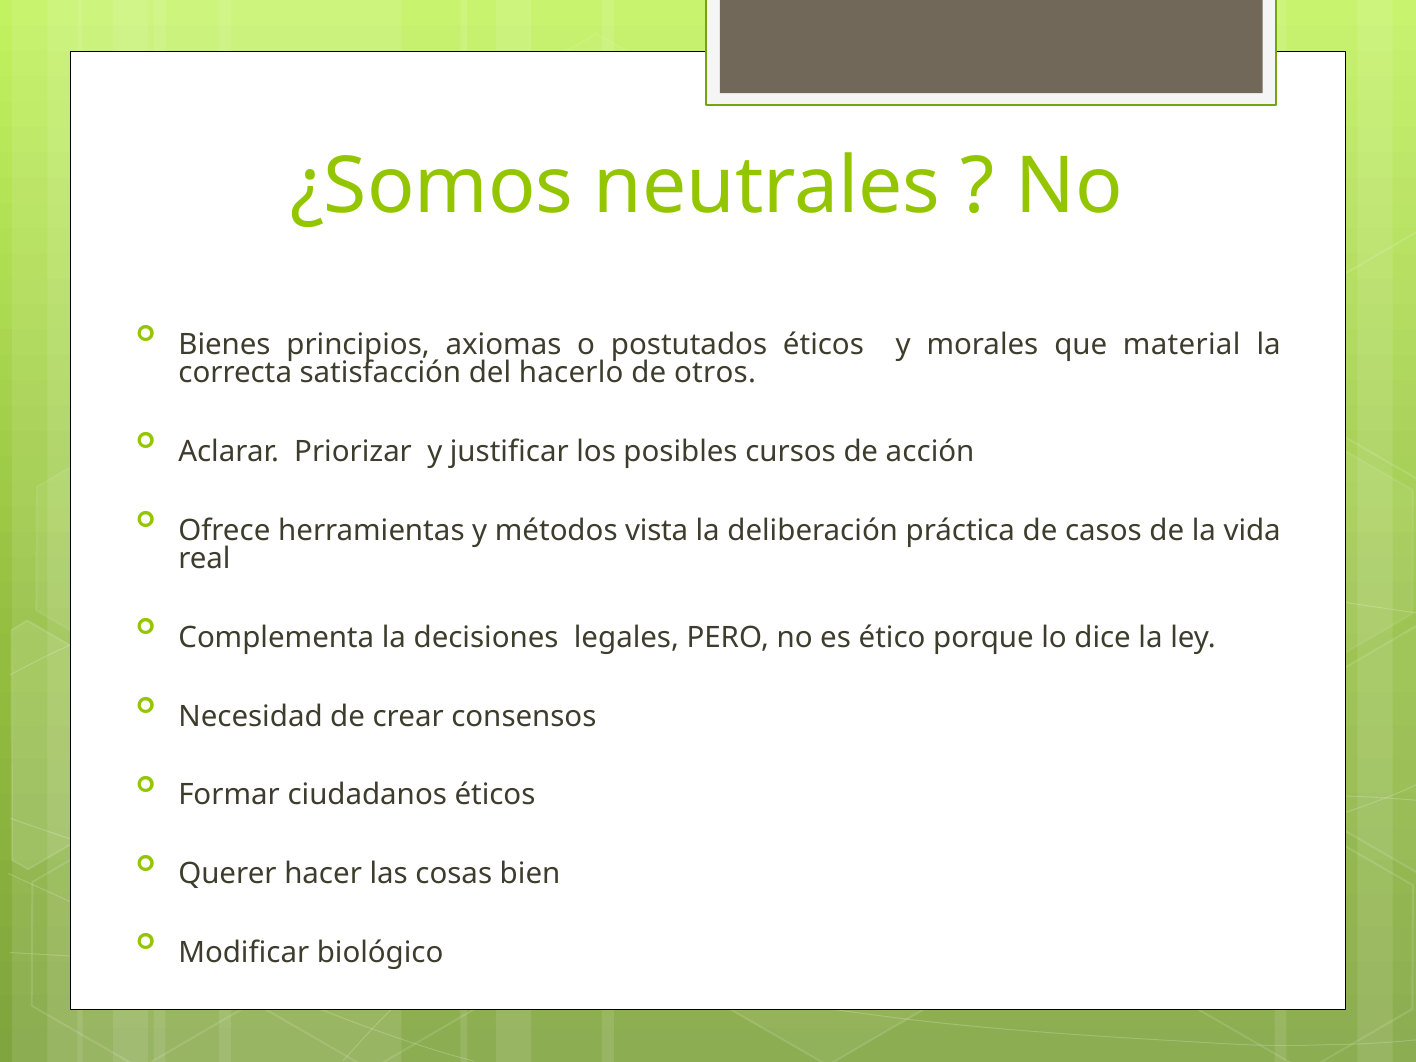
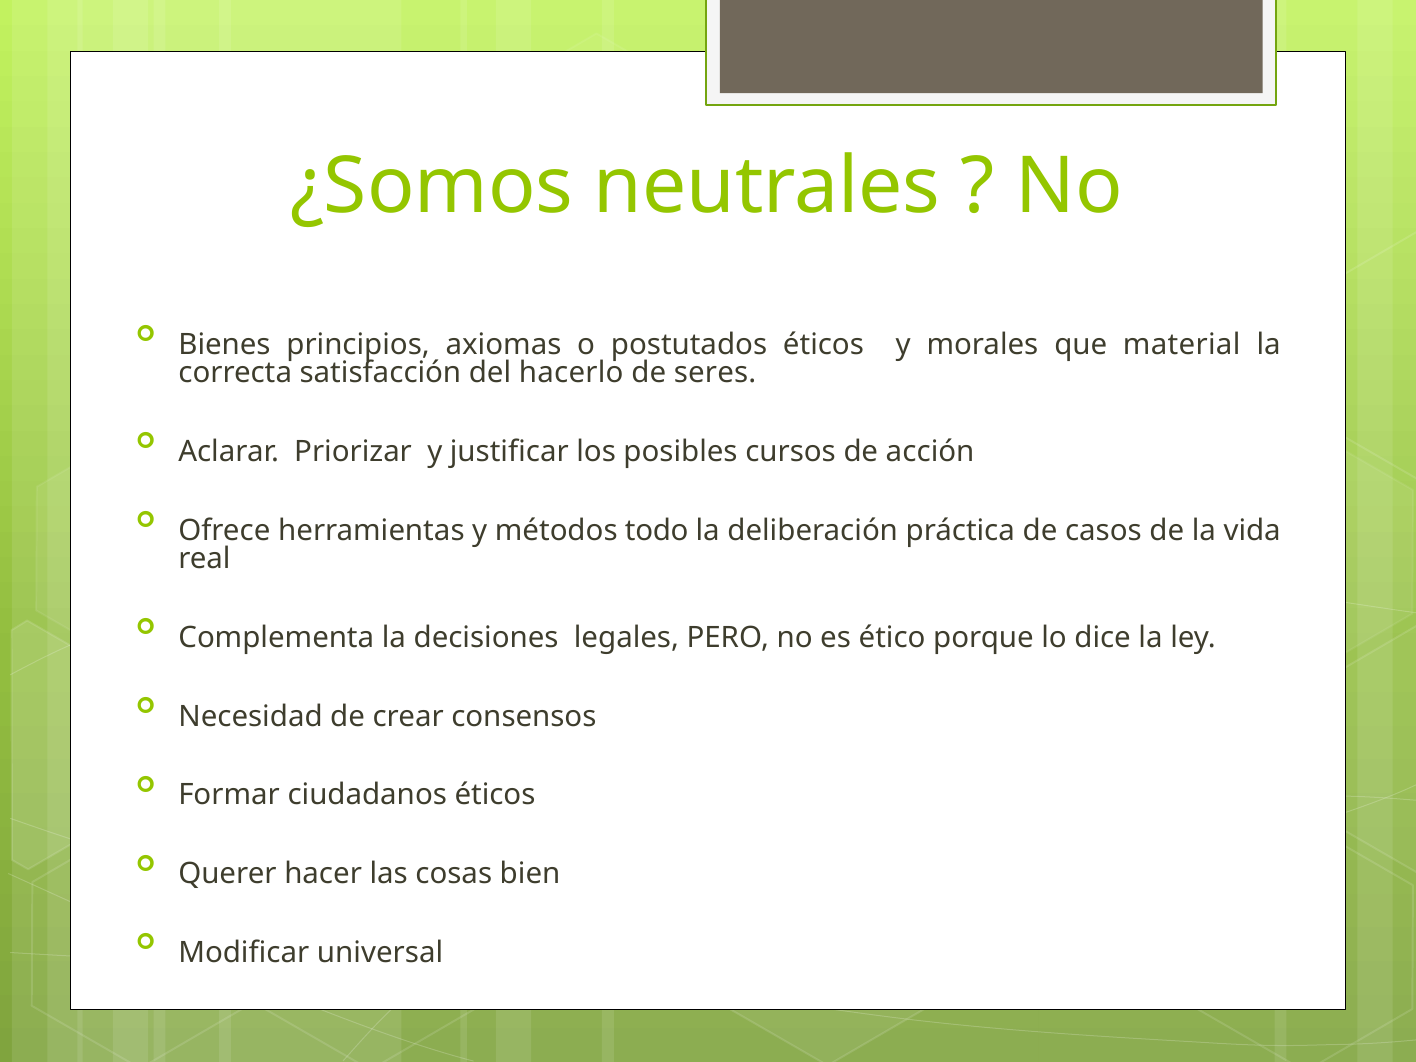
otros: otros -> seres
vista: vista -> todo
biológico: biológico -> universal
